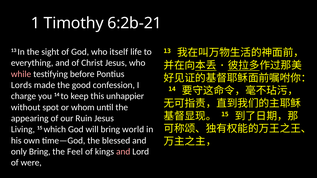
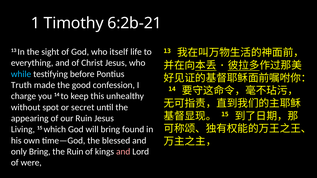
while colour: pink -> light blue
Lords: Lords -> Truth
unhappier: unhappier -> unhealthy
whom: whom -> secret
world: world -> found
the Feel: Feel -> Ruin
